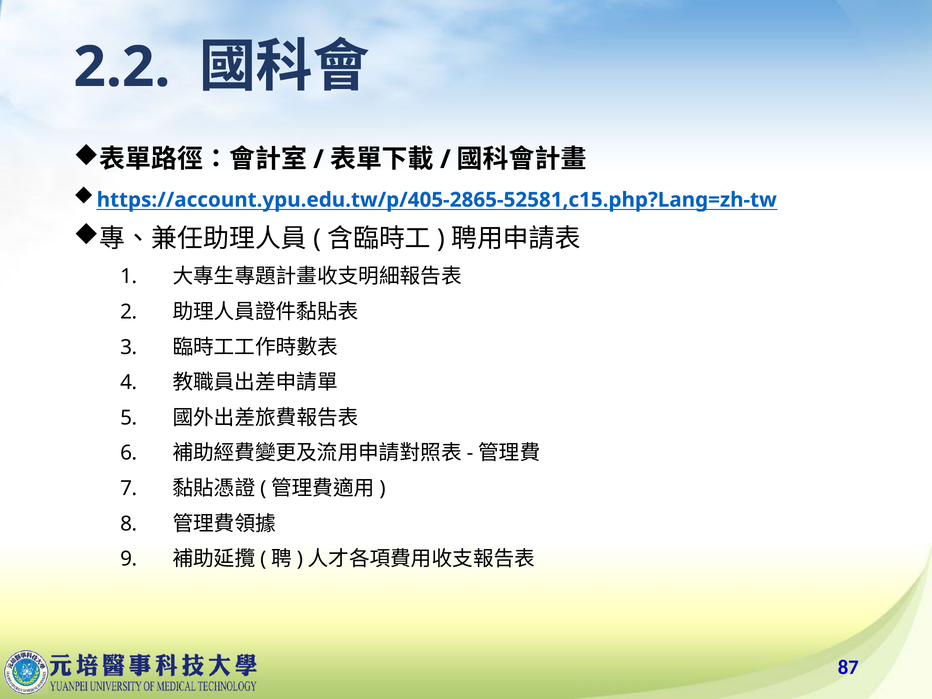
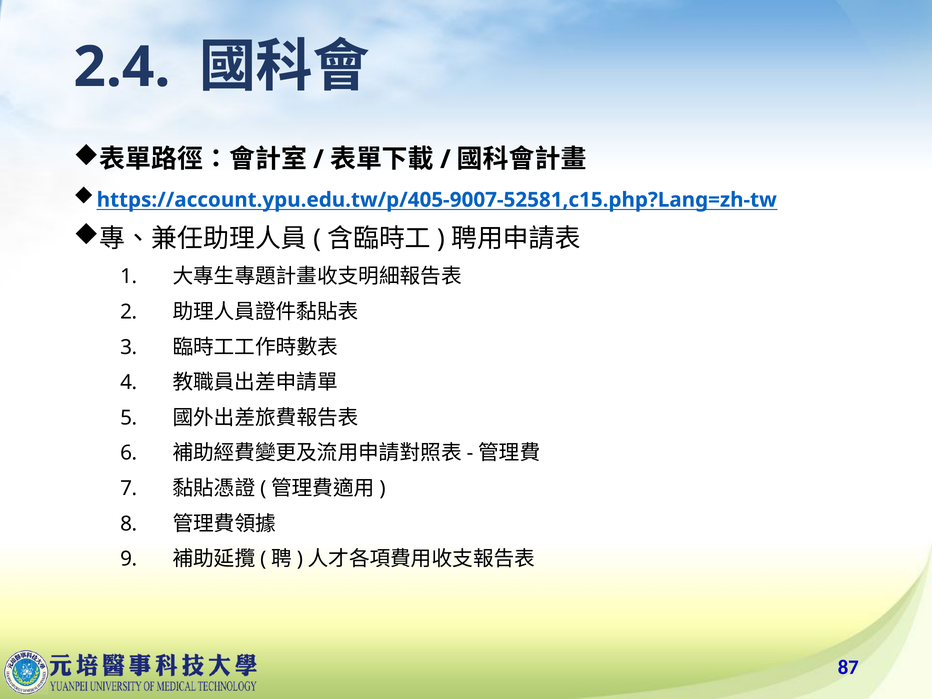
2.2: 2.2 -> 2.4
https://account.ypu.edu.tw/p/405-2865-52581,c15.php?Lang=zh-tw: https://account.ypu.edu.tw/p/405-2865-52581,c15.php?Lang=zh-tw -> https://account.ypu.edu.tw/p/405-9007-52581,c15.php?Lang=zh-tw
